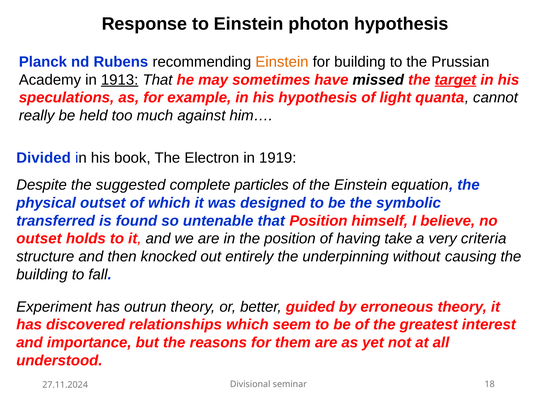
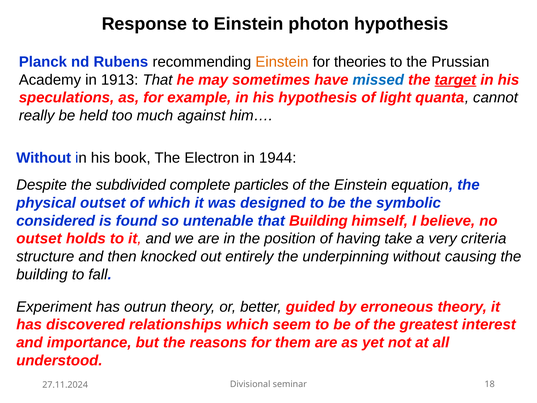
for building: building -> theories
1913 underline: present -> none
missed colour: black -> blue
Divided at (44, 158): Divided -> Without
1919: 1919 -> 1944
suggested: suggested -> subdivided
transferred: transferred -> considered
that Position: Position -> Building
